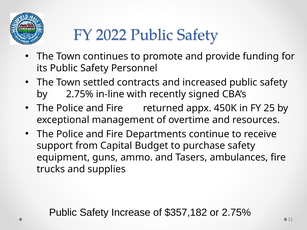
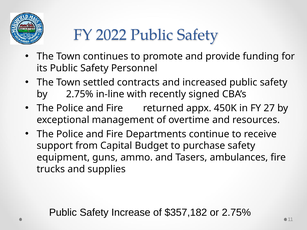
25: 25 -> 27
